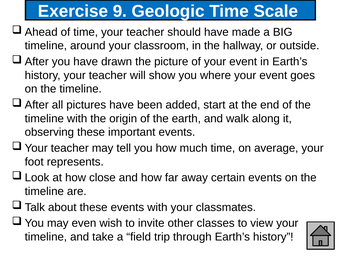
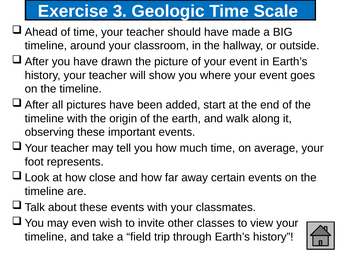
9: 9 -> 3
